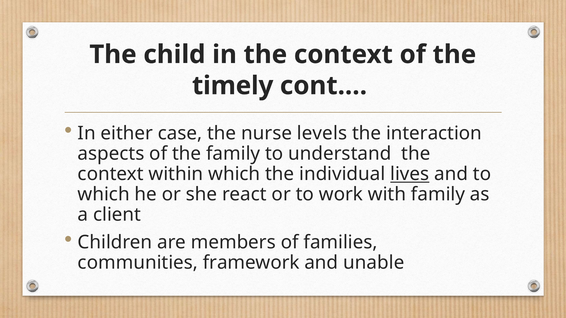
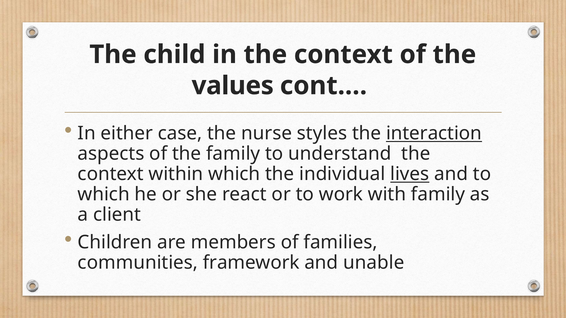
timely: timely -> values
levels: levels -> styles
interaction underline: none -> present
